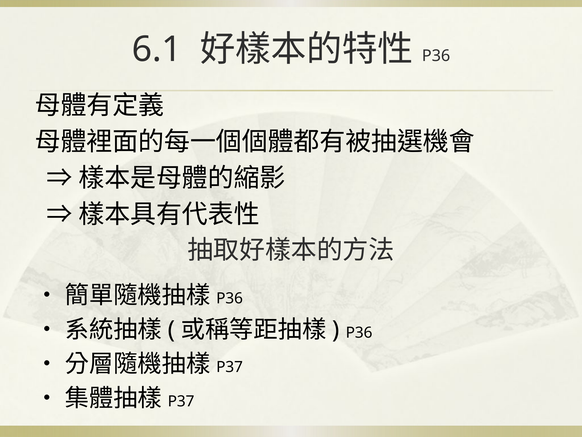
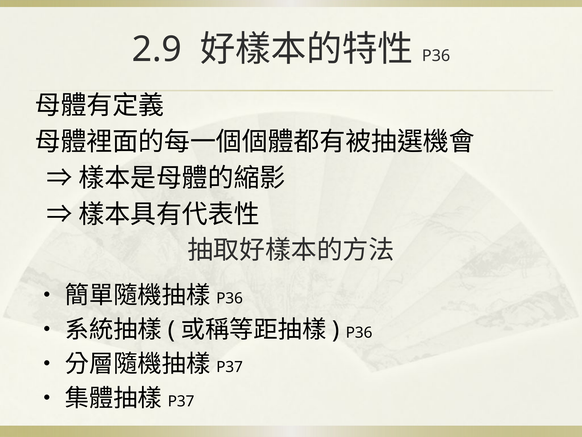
6.1: 6.1 -> 2.9
